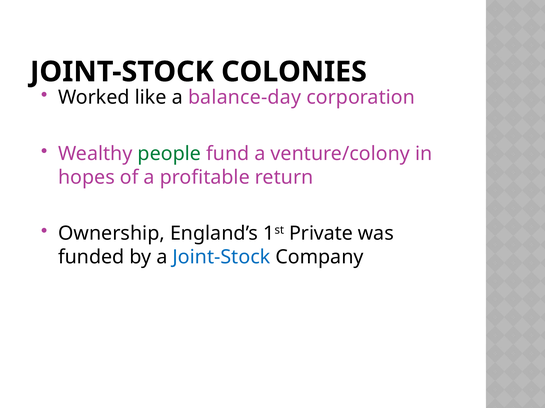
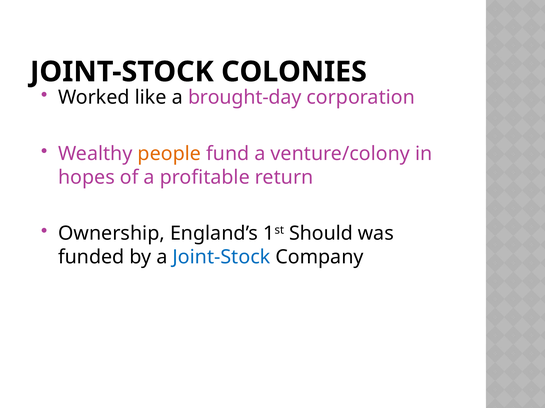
balance-day: balance-day -> brought-day
people colour: green -> orange
Private: Private -> Should
